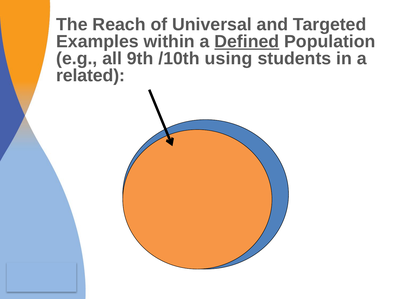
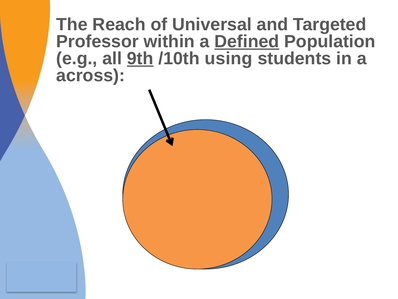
Examples: Examples -> Professor
9th underline: none -> present
related: related -> across
